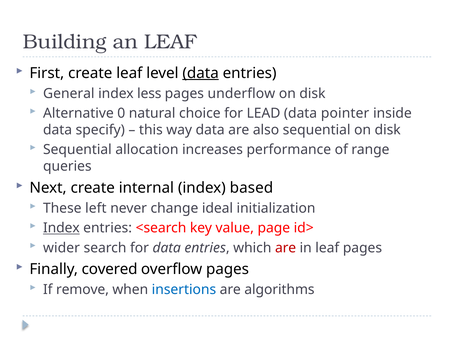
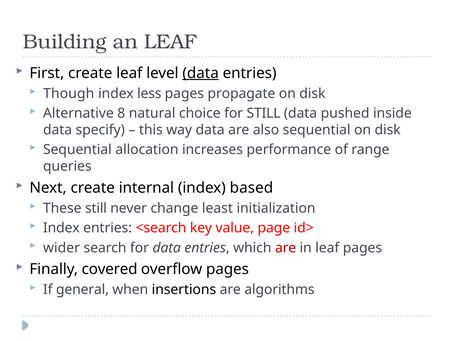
General: General -> Though
underflow: underflow -> propagate
0: 0 -> 8
for LEAD: LEAD -> STILL
pointer: pointer -> pushed
These left: left -> still
ideal: ideal -> least
Index at (61, 228) underline: present -> none
remove: remove -> general
insertions colour: blue -> black
